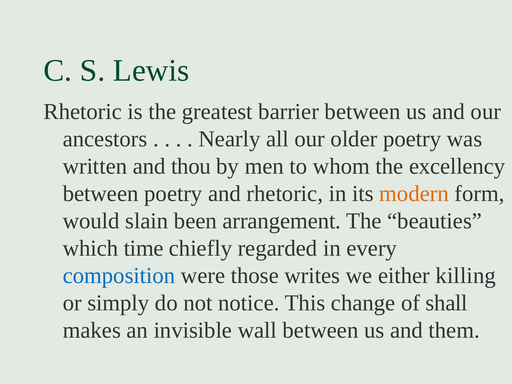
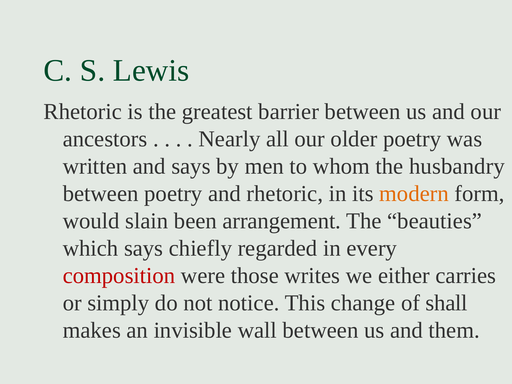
and thou: thou -> says
excellency: excellency -> husbandry
which time: time -> says
composition colour: blue -> red
killing: killing -> carries
